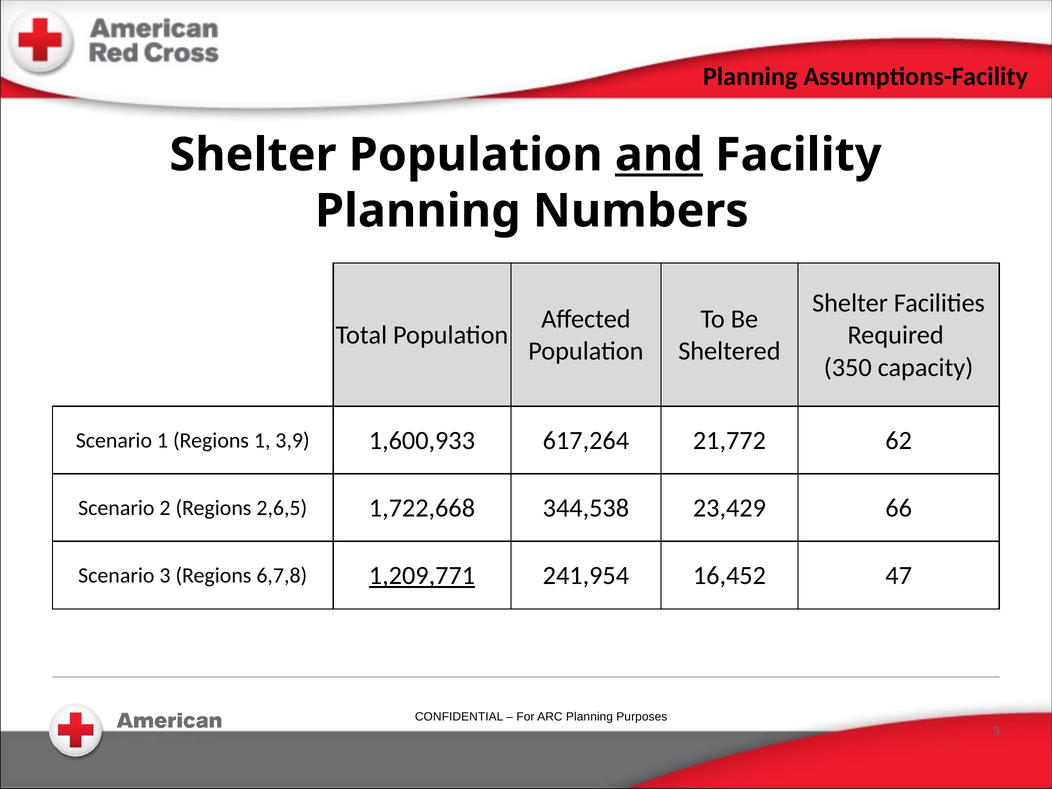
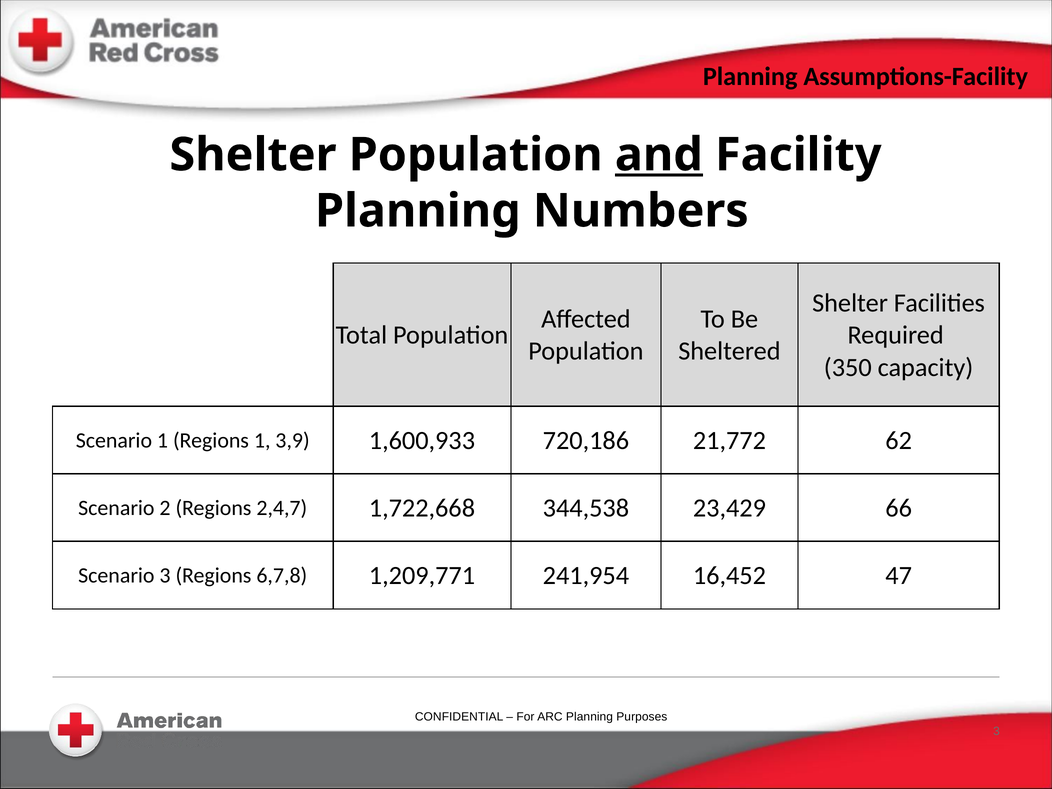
617,264: 617,264 -> 720,186
2,6,5: 2,6,5 -> 2,4,7
1,209,771 underline: present -> none
